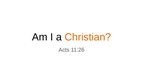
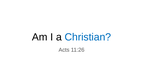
Christian colour: orange -> blue
